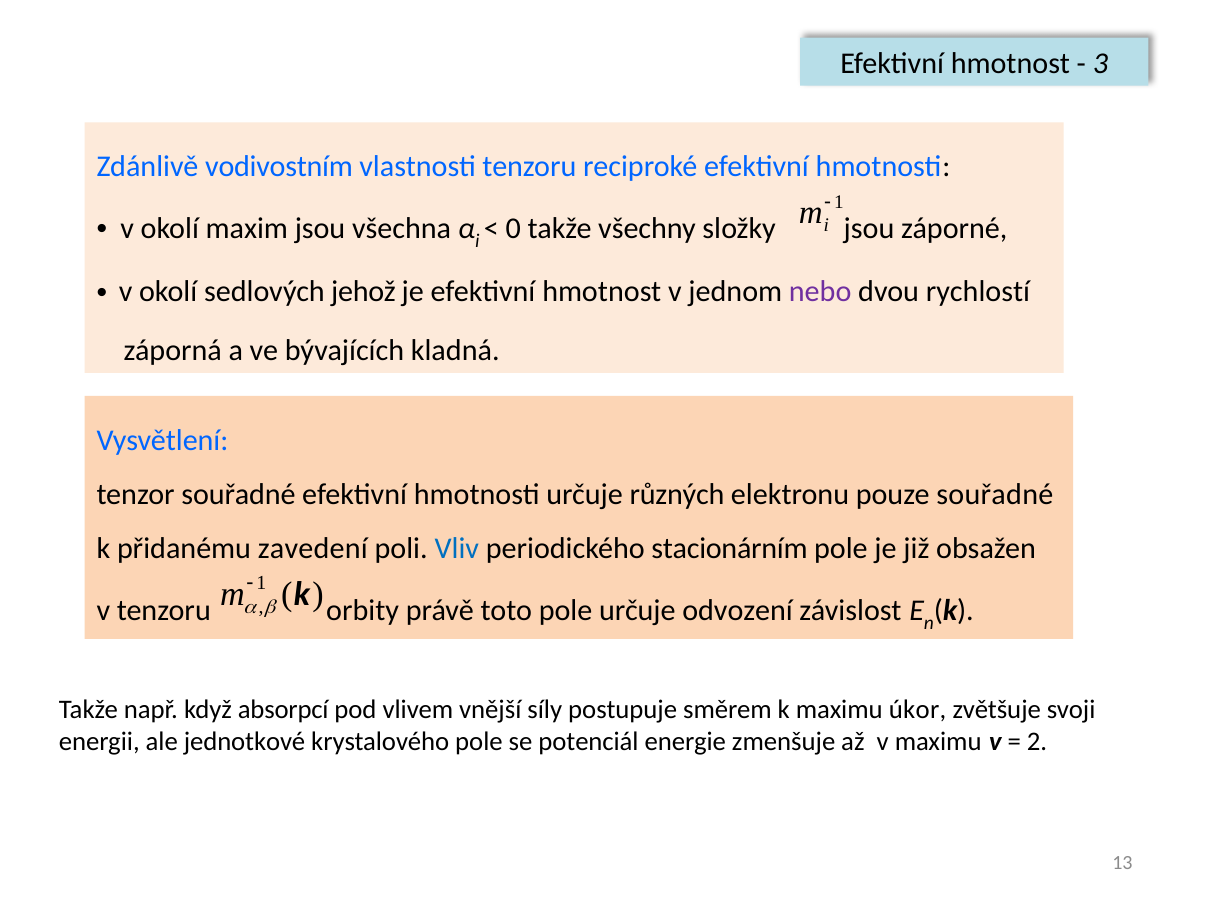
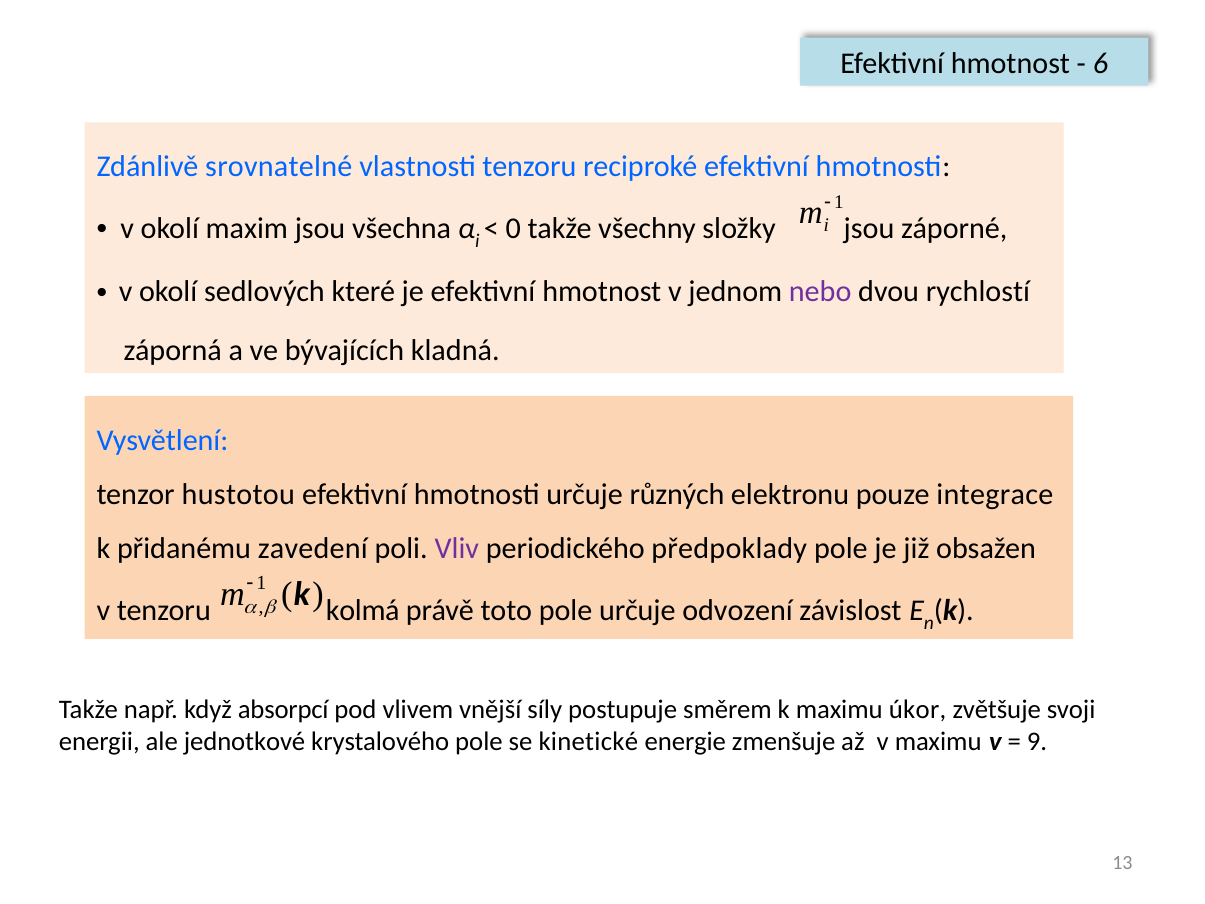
3: 3 -> 6
vodivostním: vodivostním -> srovnatelné
jehož: jehož -> které
tenzor souřadné: souřadné -> hustotou
pouze souřadné: souřadné -> integrace
Vliv colour: blue -> purple
stacionárním: stacionárním -> předpoklady
orbity: orbity -> kolmá
potenciál: potenciál -> kinetické
2: 2 -> 9
